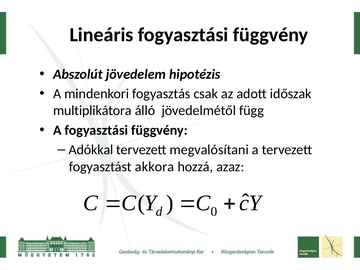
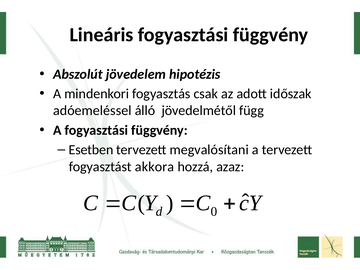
multiplikátora: multiplikátora -> adóemeléssel
Adókkal: Adókkal -> Esetben
